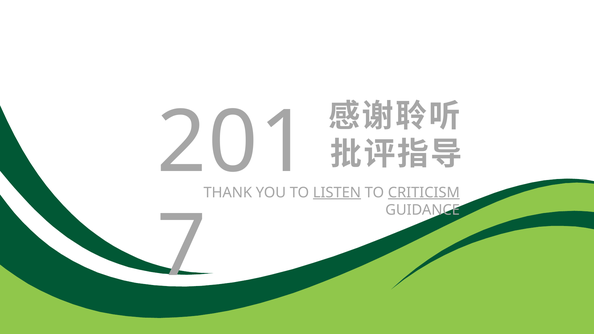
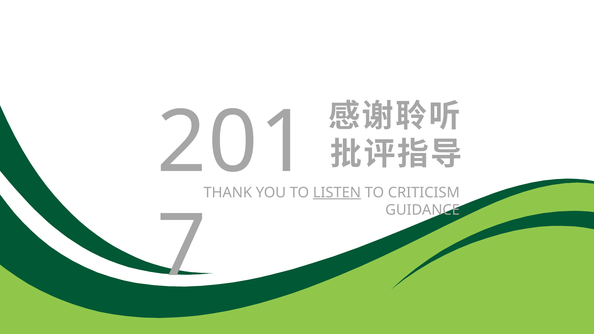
CRITICISM underline: present -> none
